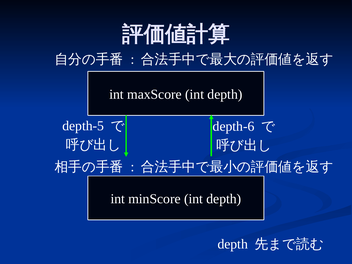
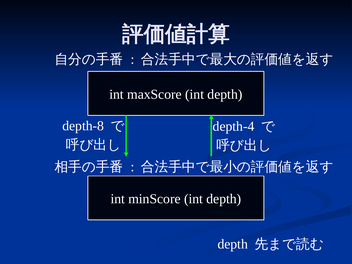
depth-5: depth-5 -> depth-8
depth-6: depth-6 -> depth-4
